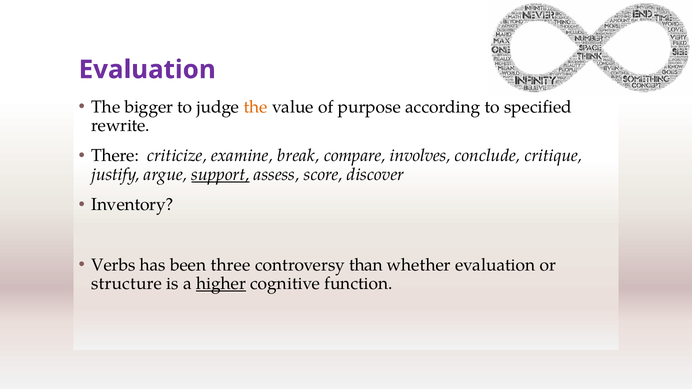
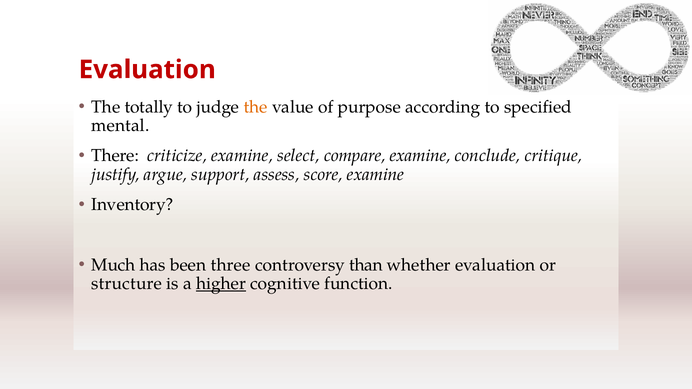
Evaluation at (147, 70) colour: purple -> red
bigger: bigger -> totally
rewrite: rewrite -> mental
break: break -> select
compare involves: involves -> examine
support underline: present -> none
score discover: discover -> examine
Verbs: Verbs -> Much
